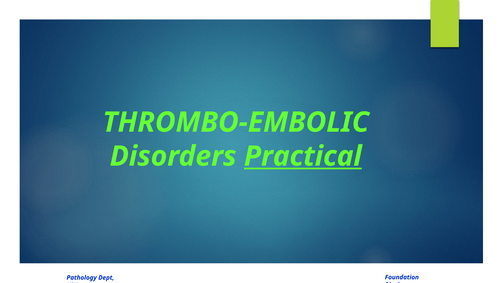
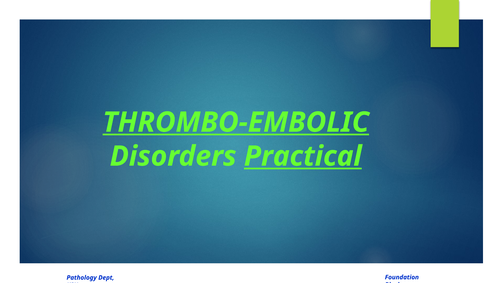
THROMBO-EMBOLIC underline: none -> present
